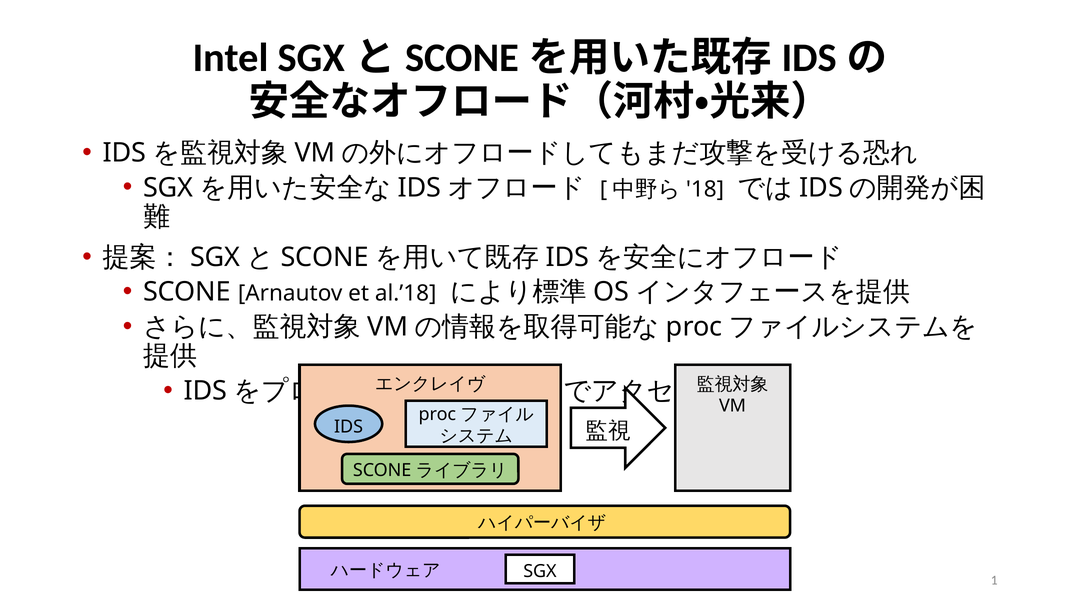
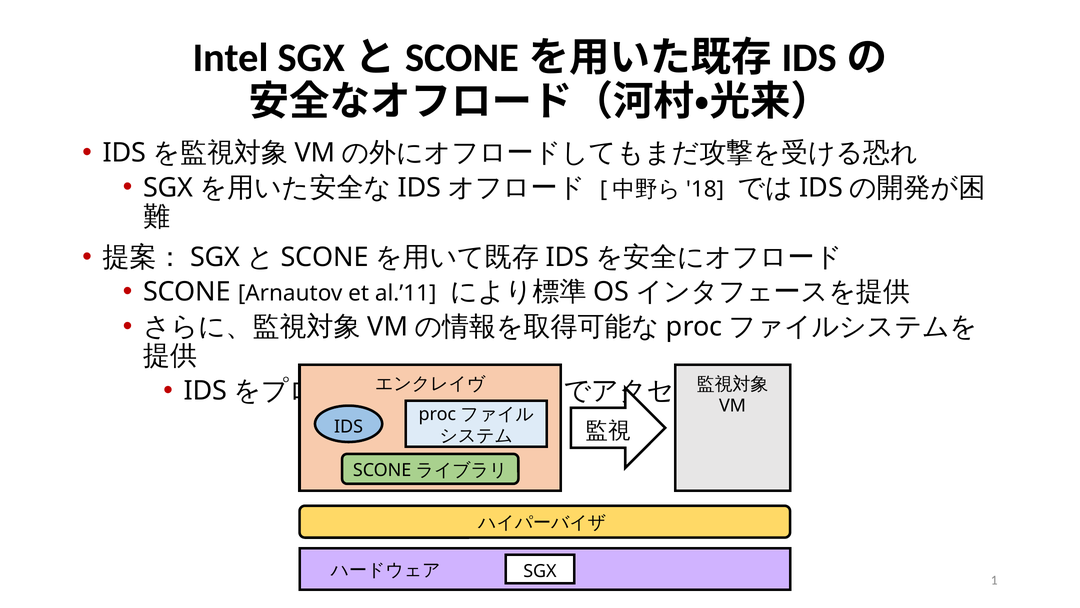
al.’18: al.’18 -> al.’11
